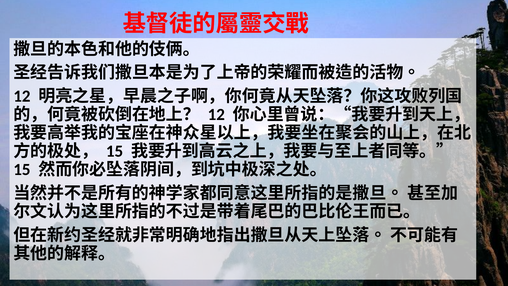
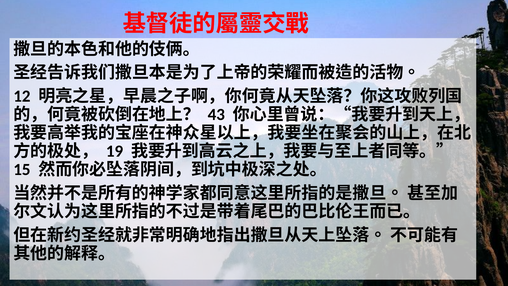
12 at (216, 115): 12 -> 43
15 at (115, 151): 15 -> 19
